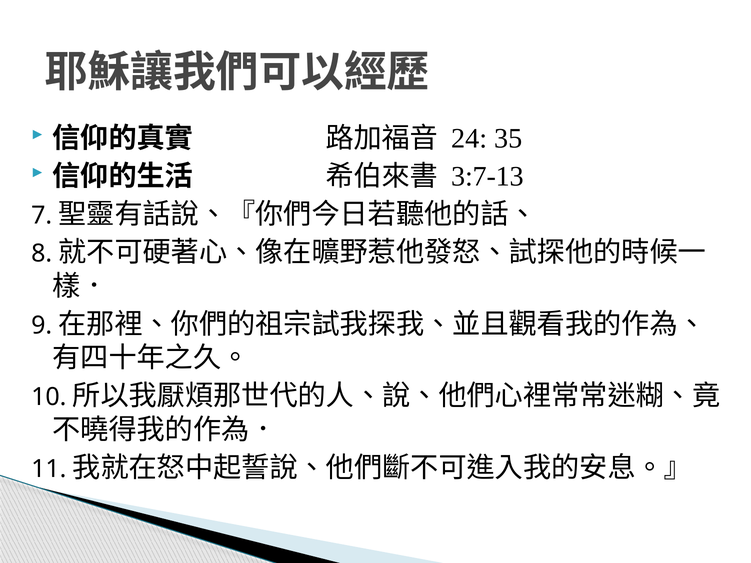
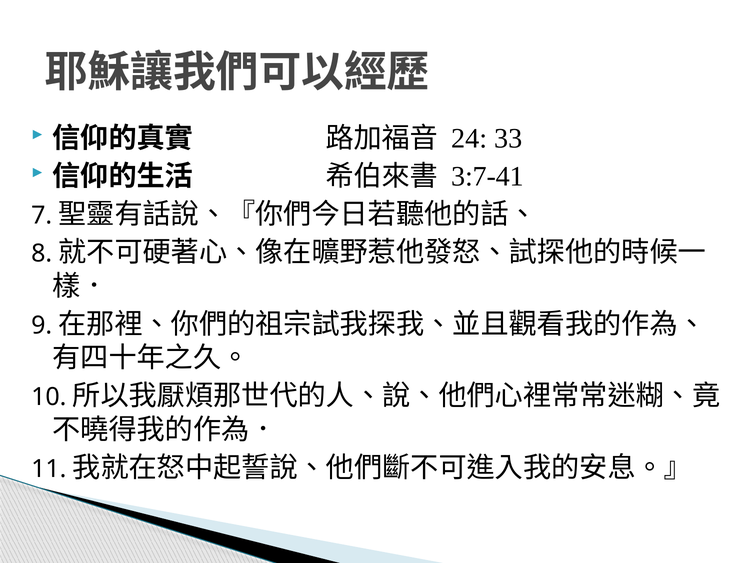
35: 35 -> 33
3:7-13: 3:7-13 -> 3:7-41
